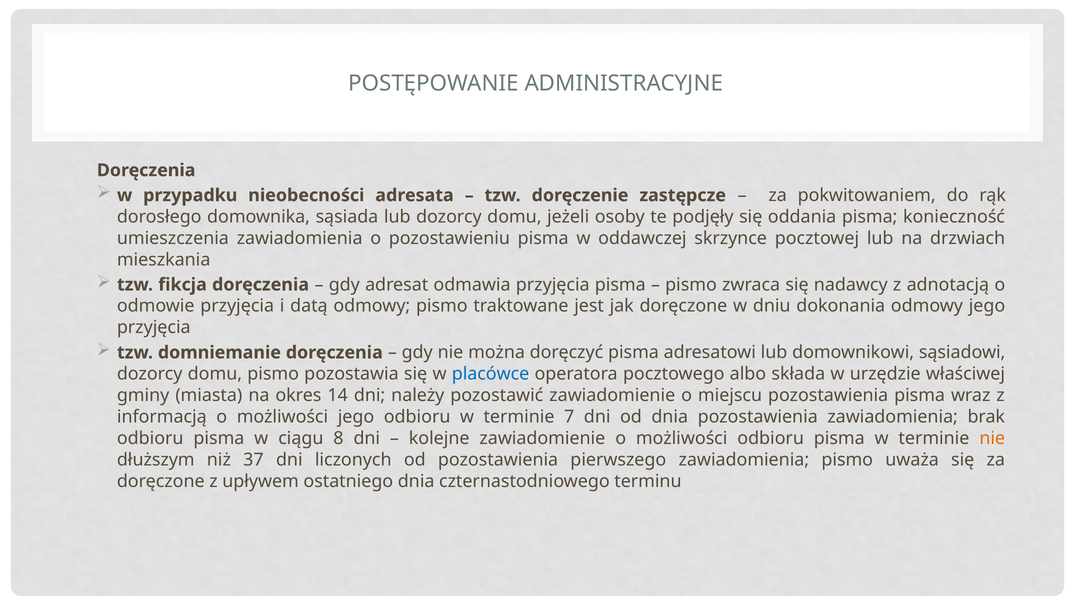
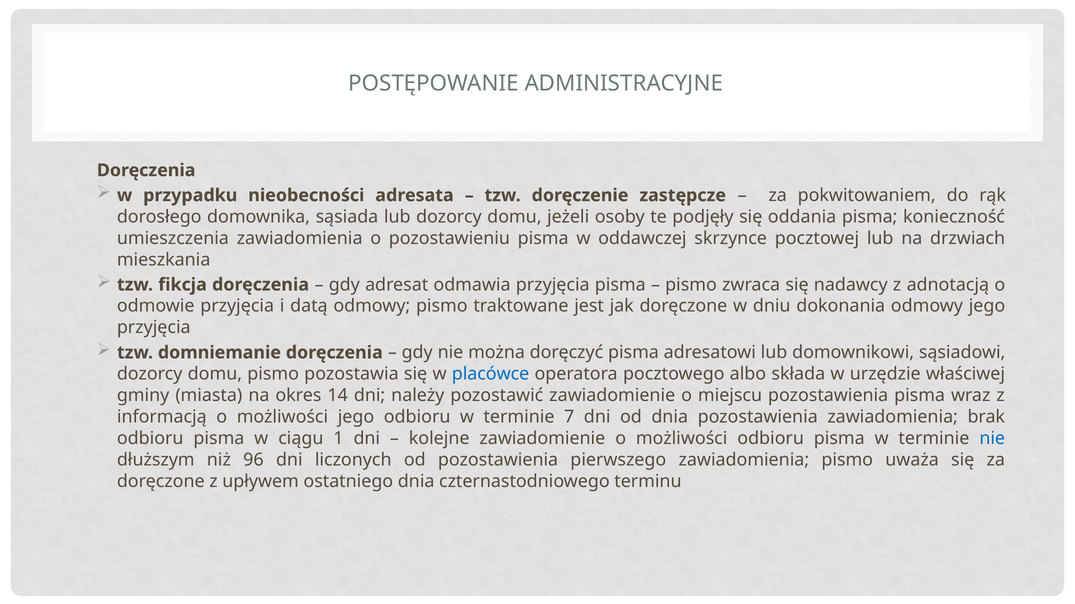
8: 8 -> 1
nie at (992, 439) colour: orange -> blue
37: 37 -> 96
